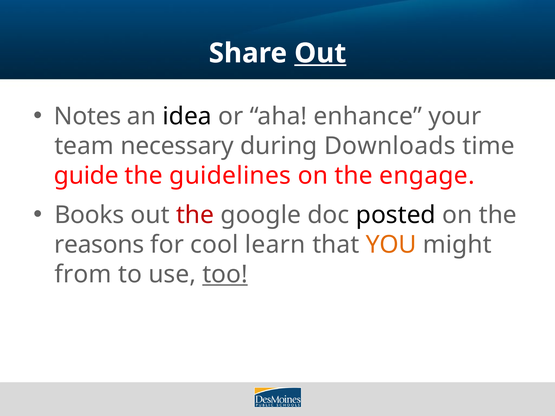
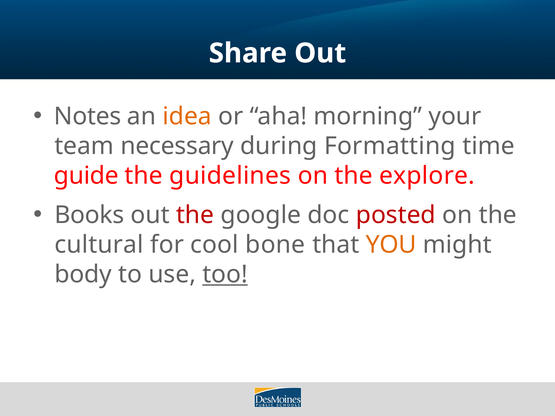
Out at (320, 53) underline: present -> none
idea colour: black -> orange
enhance: enhance -> morning
Downloads: Downloads -> Formatting
engage: engage -> explore
posted colour: black -> red
reasons: reasons -> cultural
learn: learn -> bone
from: from -> body
